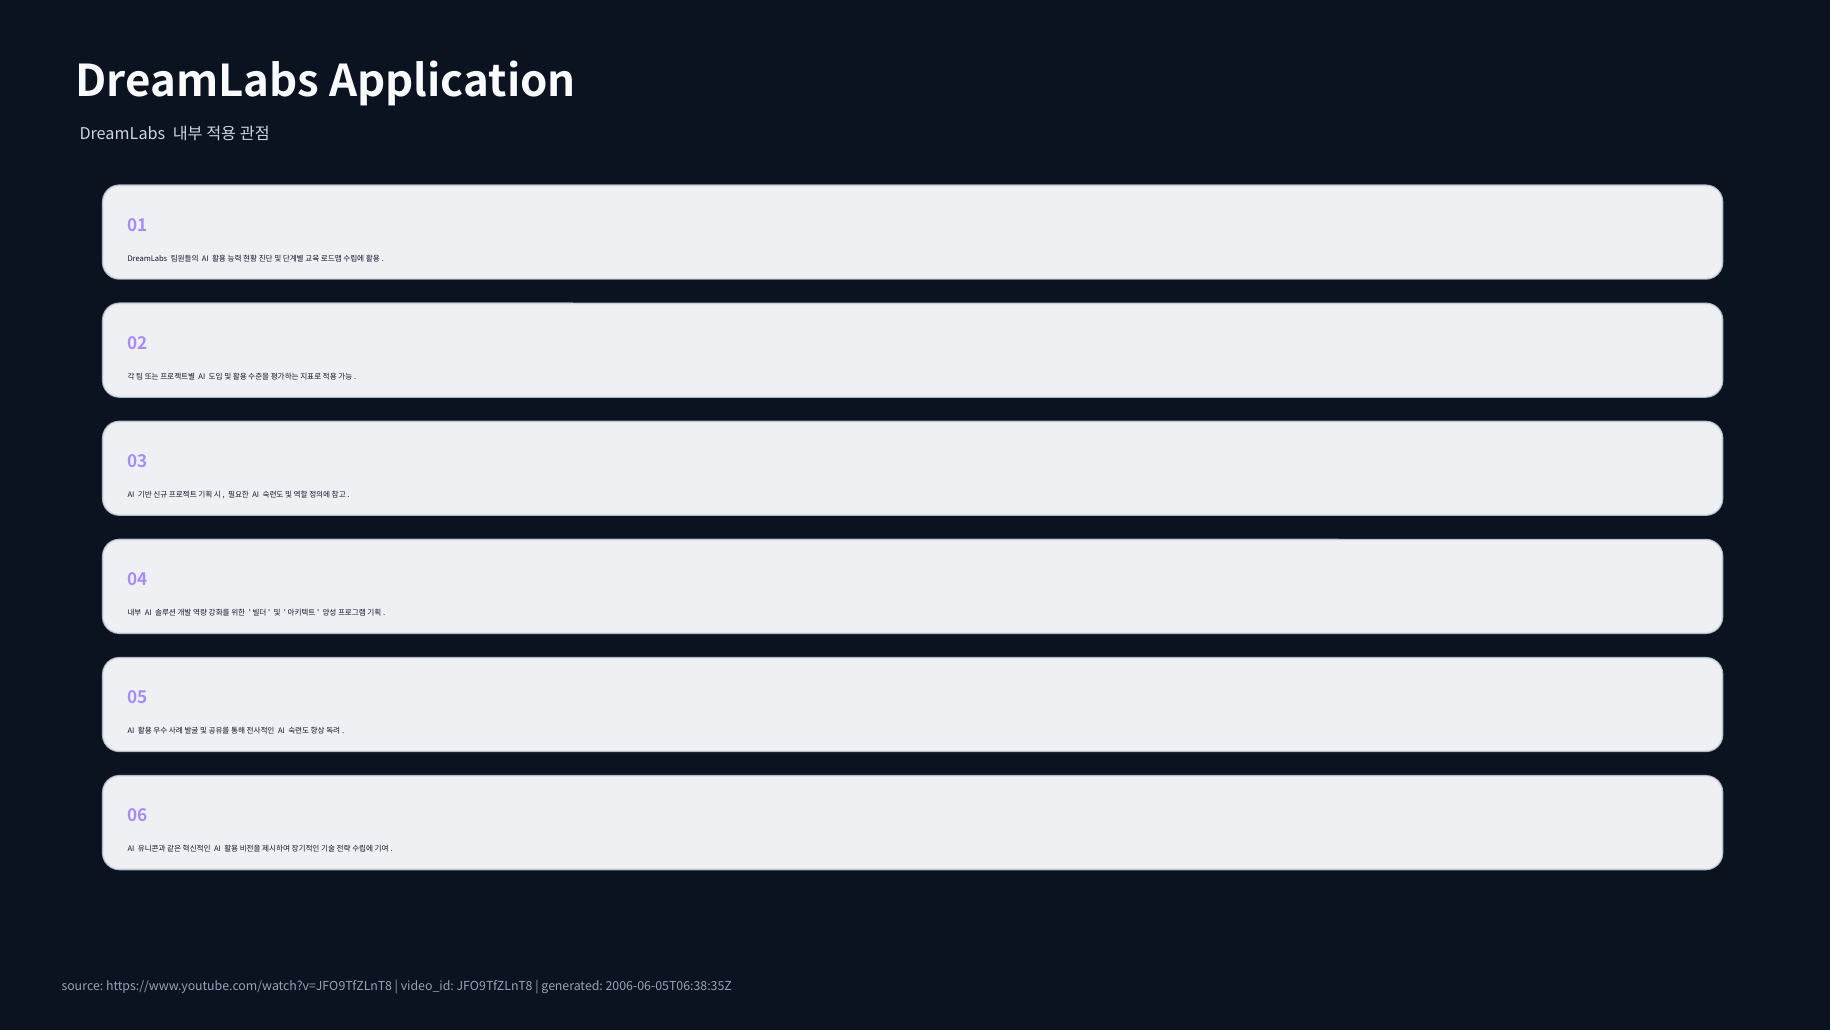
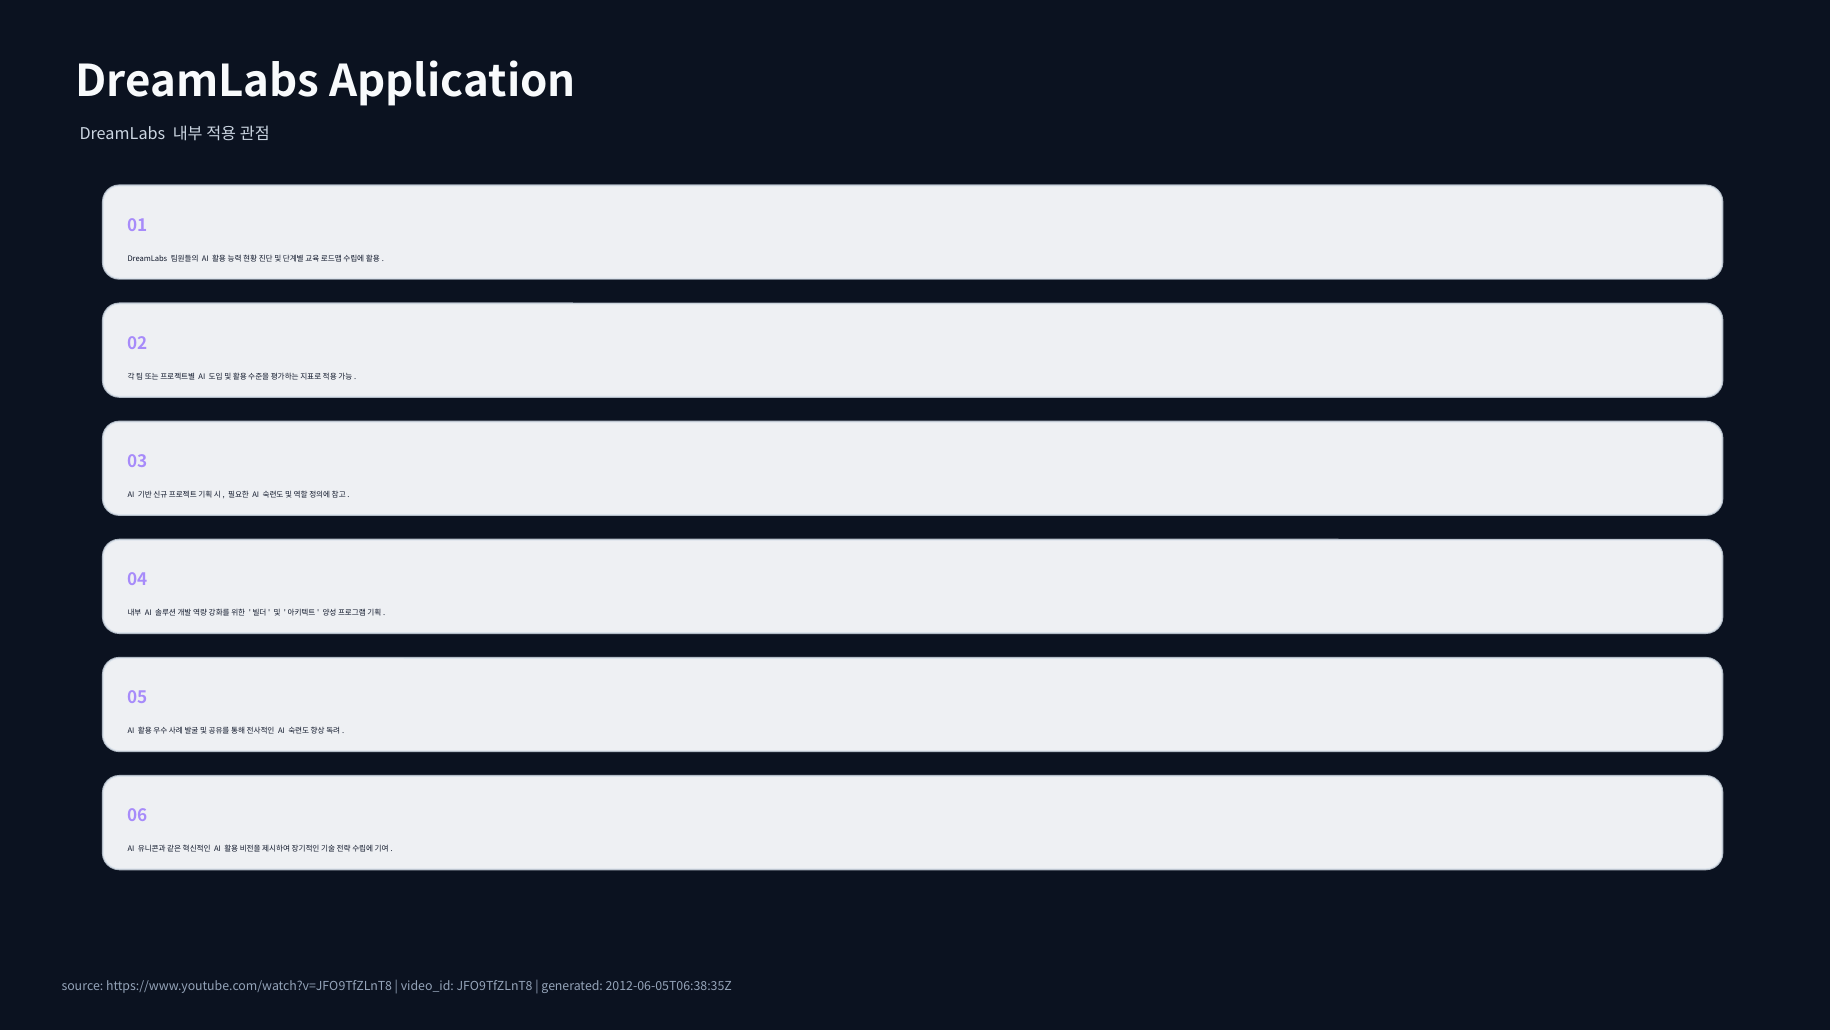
2006-06-05T06:38:35Z: 2006-06-05T06:38:35Z -> 2012-06-05T06:38:35Z
